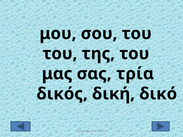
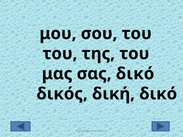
σας τρία: τρία -> δικό
